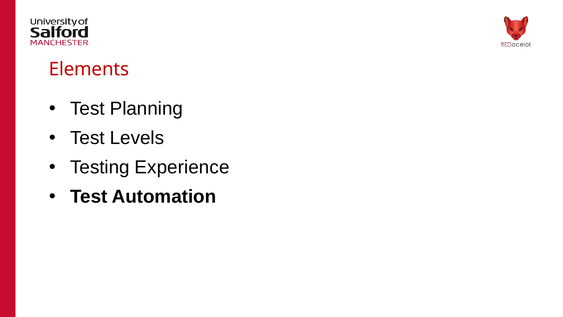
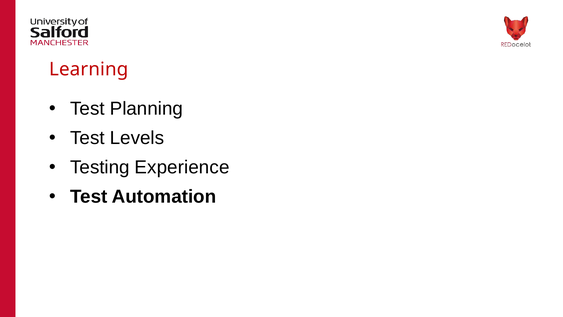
Elements: Elements -> Learning
